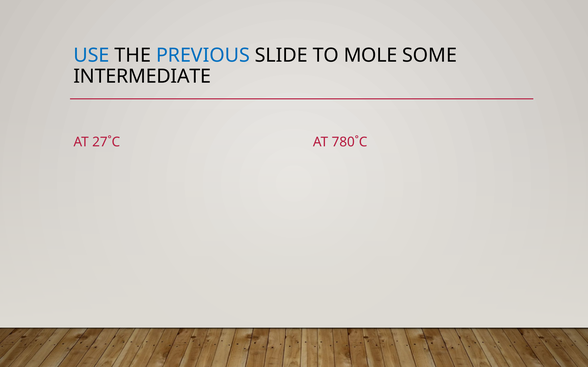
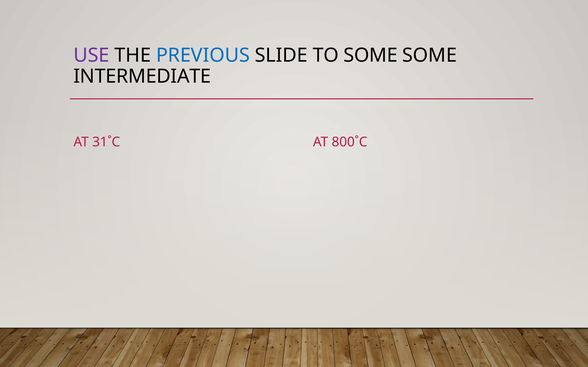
USE colour: blue -> purple
TO MOLE: MOLE -> SOME
27˚C: 27˚C -> 31˚C
780˚C: 780˚C -> 800˚C
